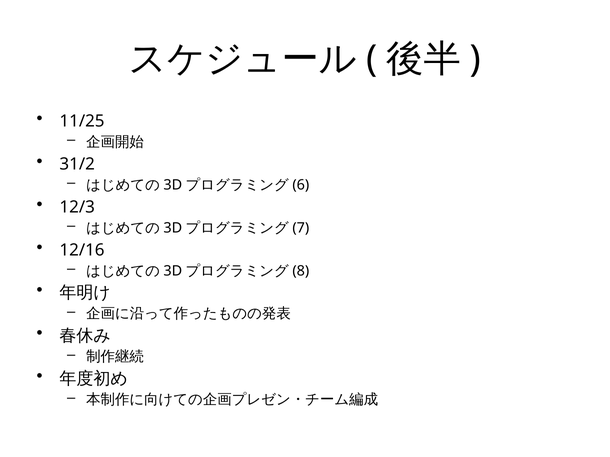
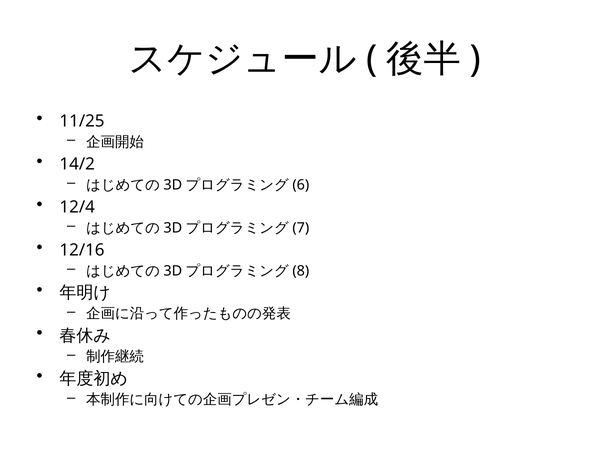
31/2: 31/2 -> 14/2
12/3: 12/3 -> 12/4
